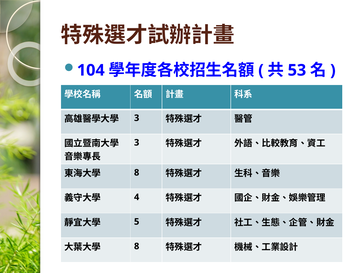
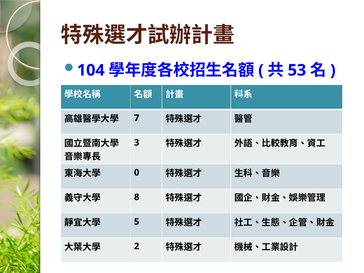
3 at (137, 118): 3 -> 7
8 at (137, 173): 8 -> 0
4: 4 -> 8
8 at (137, 246): 8 -> 2
